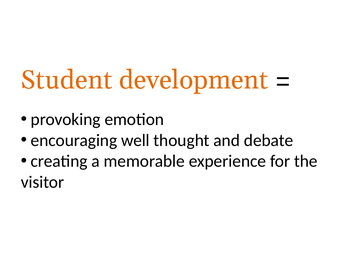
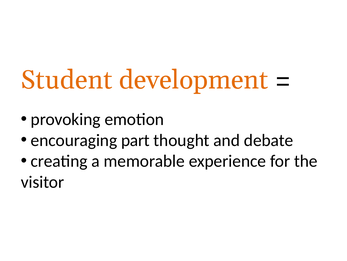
well: well -> part
